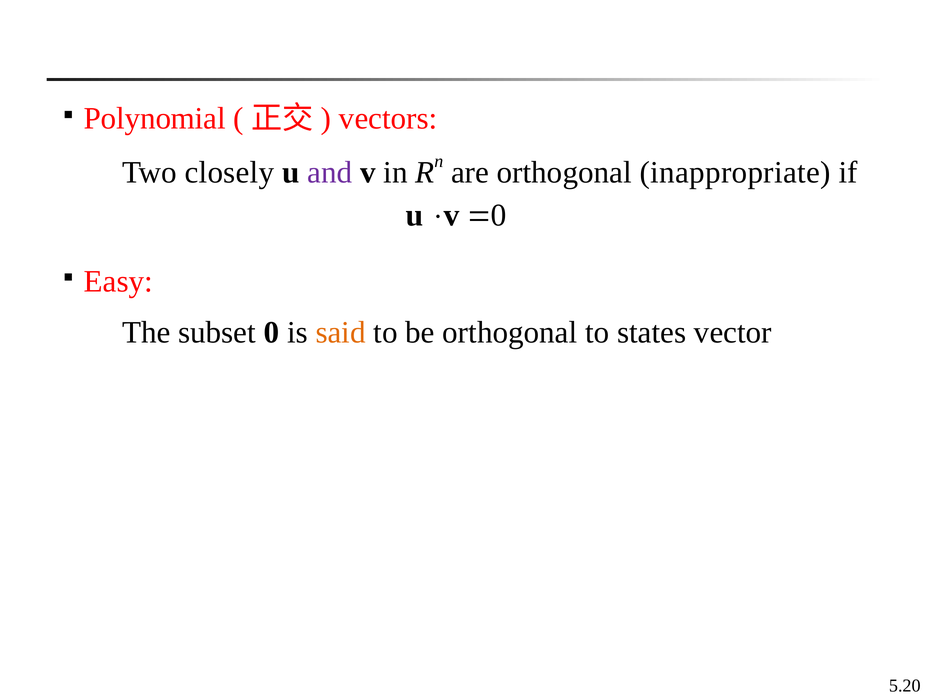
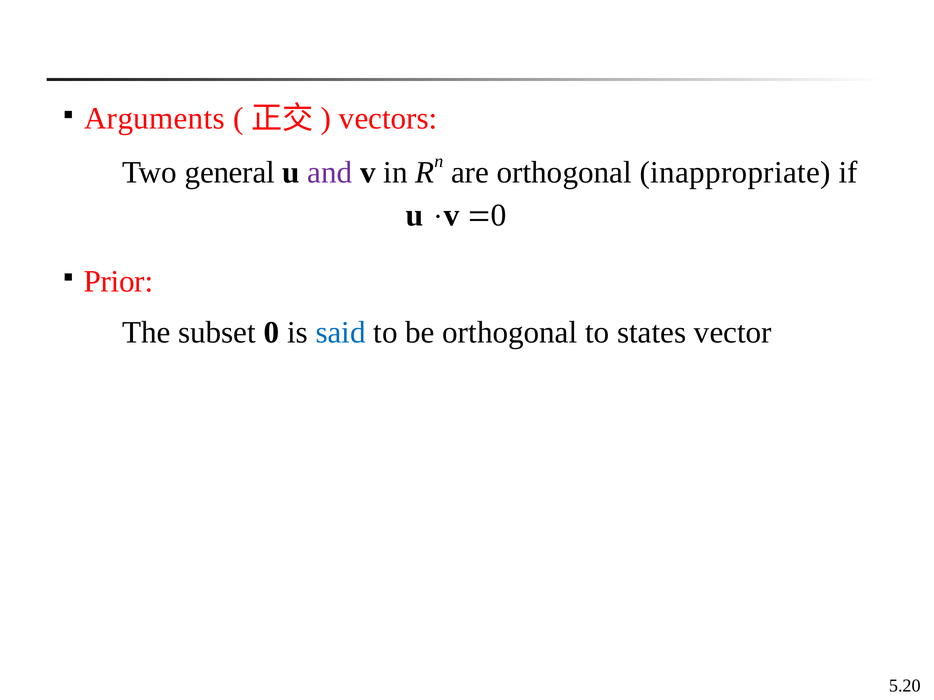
Polynomial: Polynomial -> Arguments
closely: closely -> general
Easy: Easy -> Prior
said colour: orange -> blue
